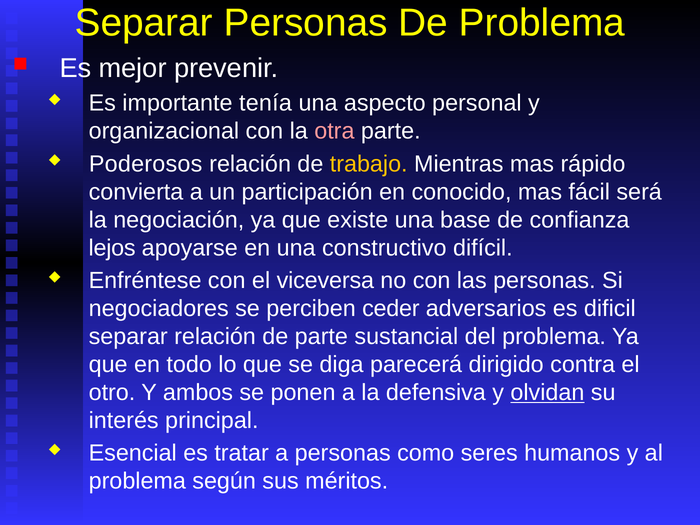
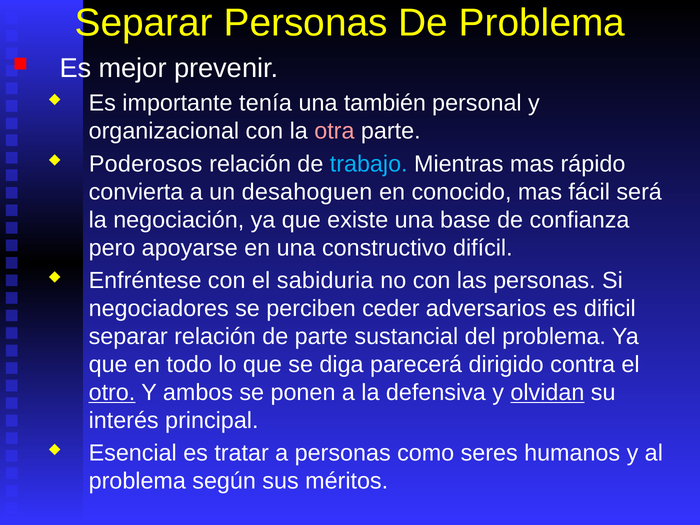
aspecto: aspecto -> también
trabajo colour: yellow -> light blue
participación: participación -> desahoguen
lejos: lejos -> pero
viceversa: viceversa -> sabiduria
otro underline: none -> present
